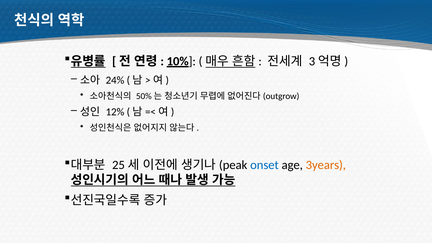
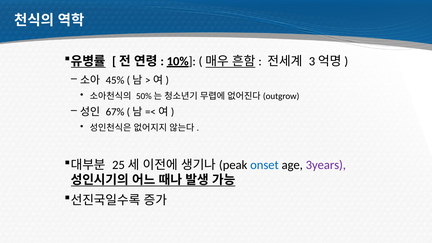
24%: 24% -> 45%
12%: 12% -> 67%
3years colour: orange -> purple
